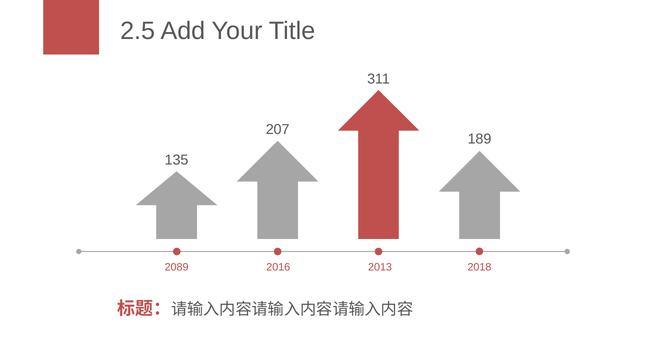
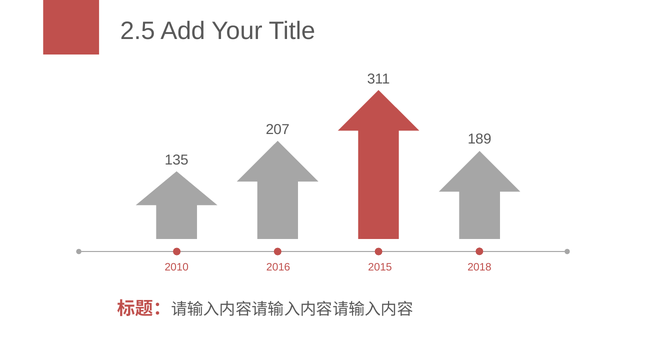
2089: 2089 -> 2010
2013: 2013 -> 2015
